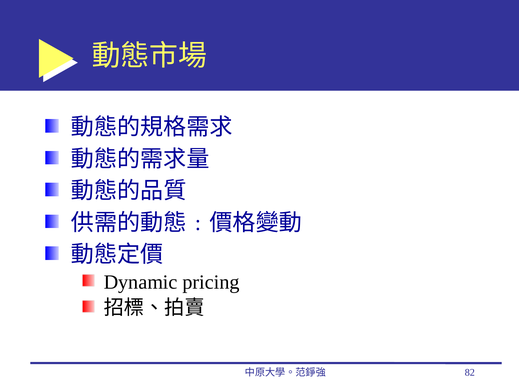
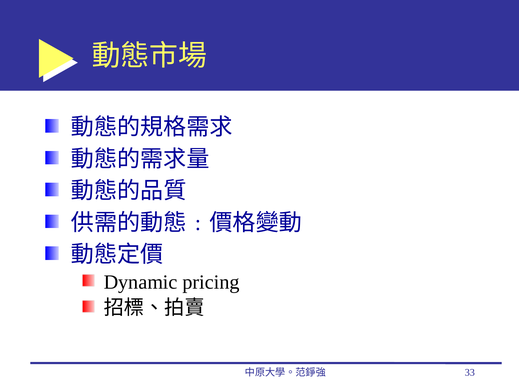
82: 82 -> 33
